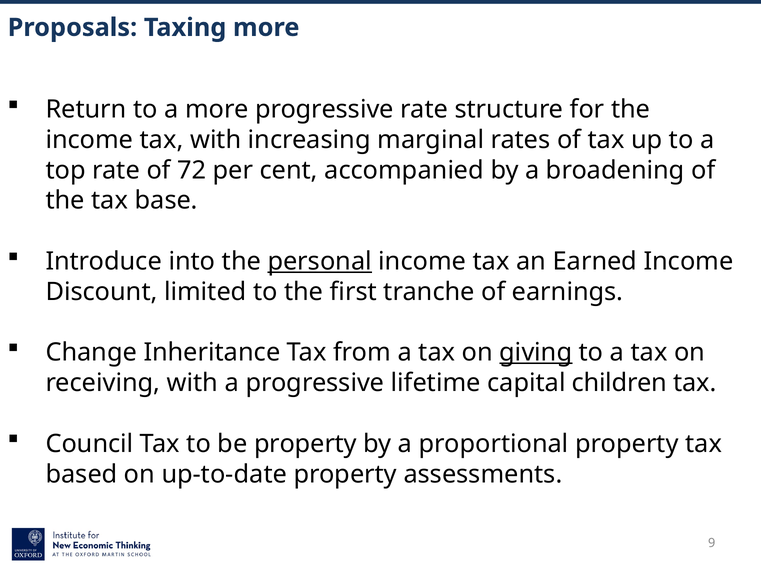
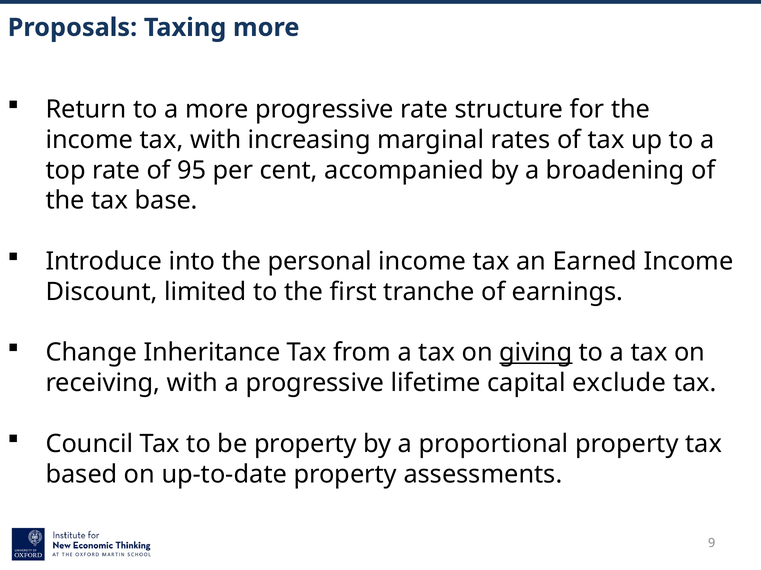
72: 72 -> 95
personal underline: present -> none
children: children -> exclude
